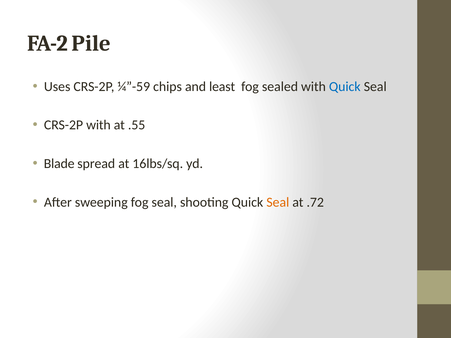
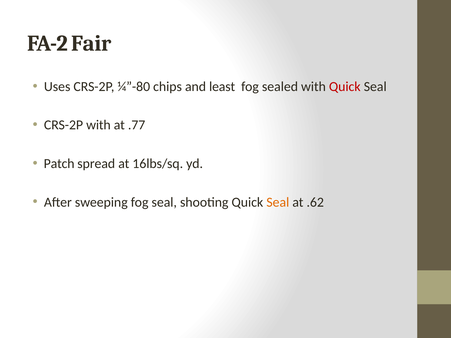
Pile: Pile -> Fair
¼”-59: ¼”-59 -> ¼”-80
Quick at (345, 87) colour: blue -> red
.55: .55 -> .77
Blade: Blade -> Patch
.72: .72 -> .62
